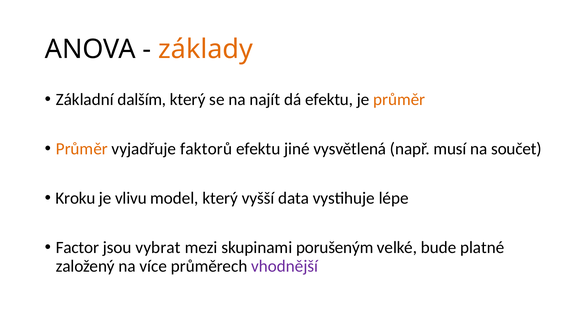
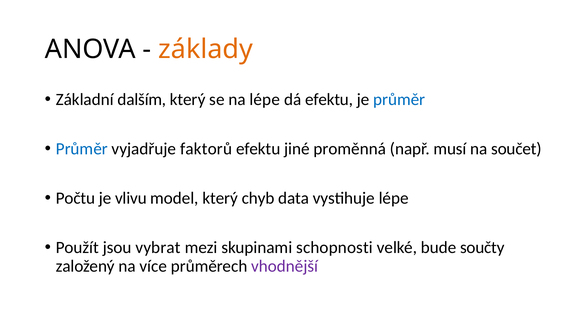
na najít: najít -> lépe
průměr at (399, 99) colour: orange -> blue
Průměr at (82, 149) colour: orange -> blue
vysvětlená: vysvětlená -> proměnná
Kroku: Kroku -> Počtu
vyšší: vyšší -> chyb
Factor: Factor -> Použít
porušeným: porušeným -> schopnosti
platné: platné -> součty
